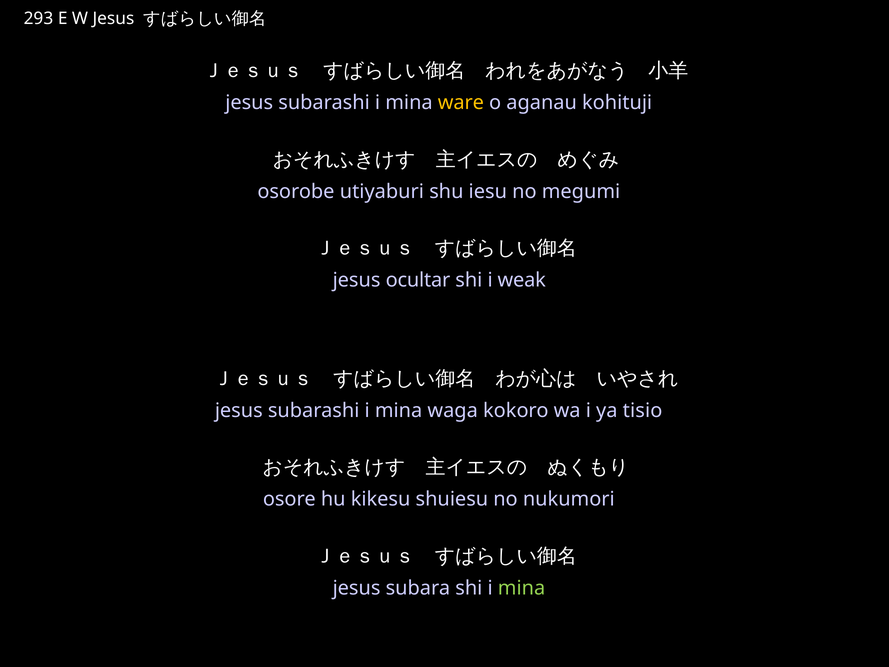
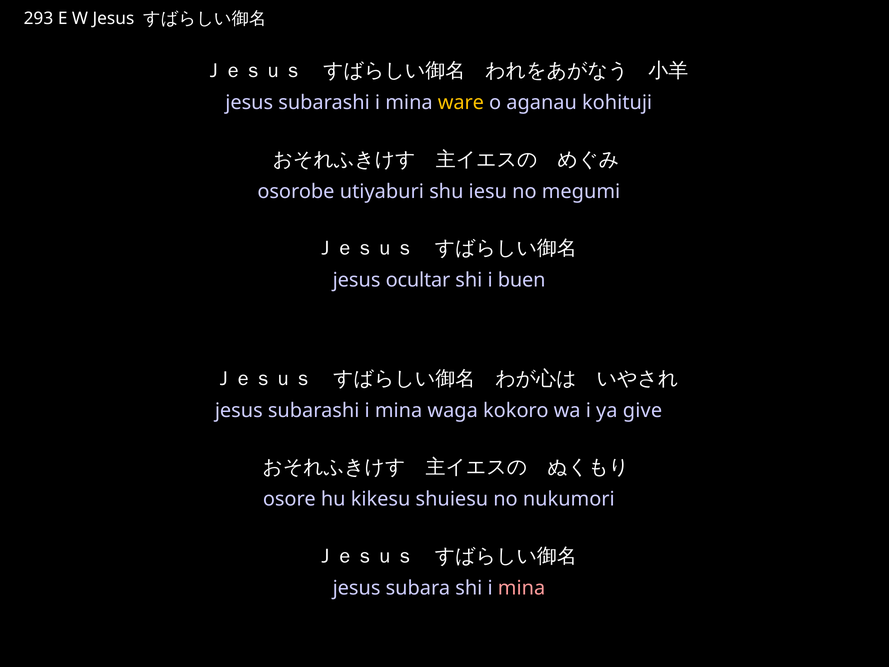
weak: weak -> buen
tisio: tisio -> give
mina at (522, 588) colour: light green -> pink
